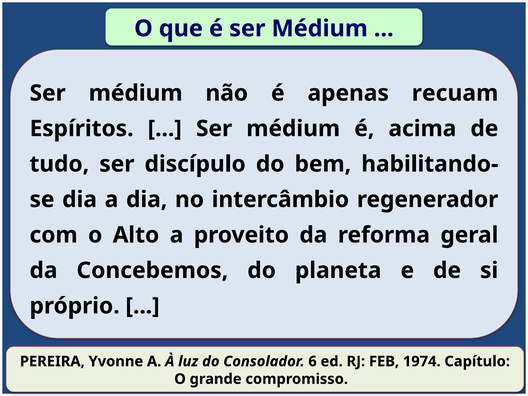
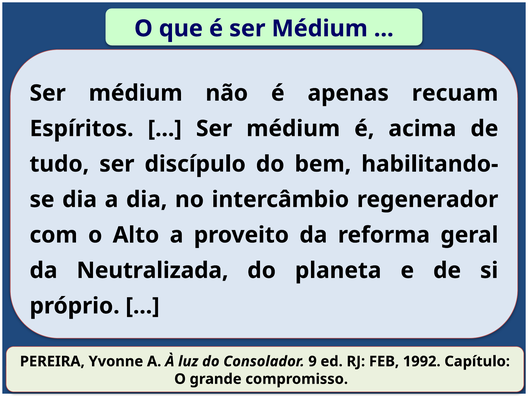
Concebemos: Concebemos -> Neutralizada
6: 6 -> 9
1974: 1974 -> 1992
